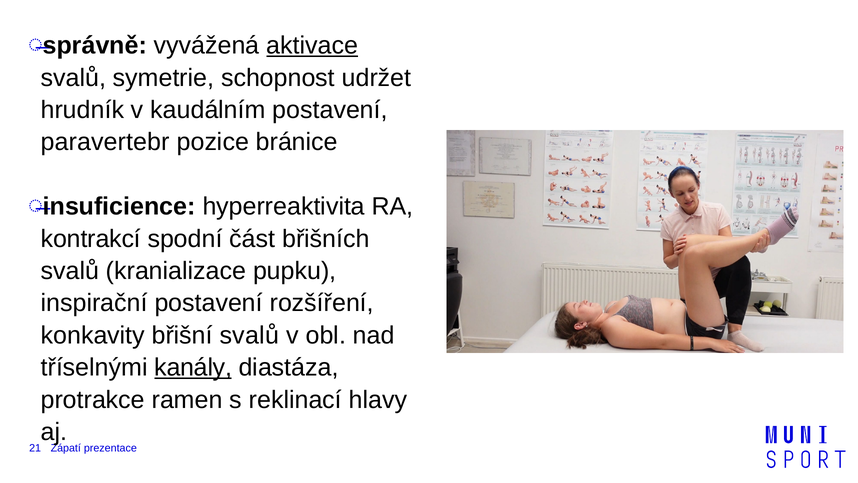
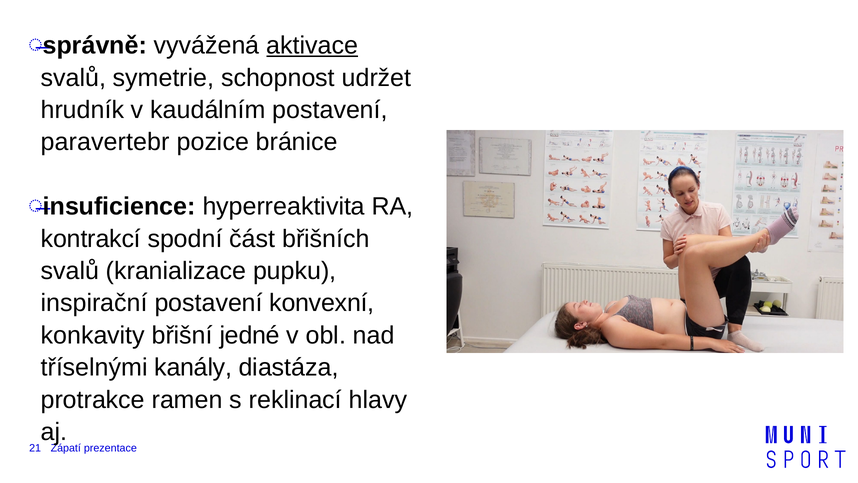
rozšíření: rozšíření -> konvexní
břišní svalů: svalů -> jedné
kanály underline: present -> none
